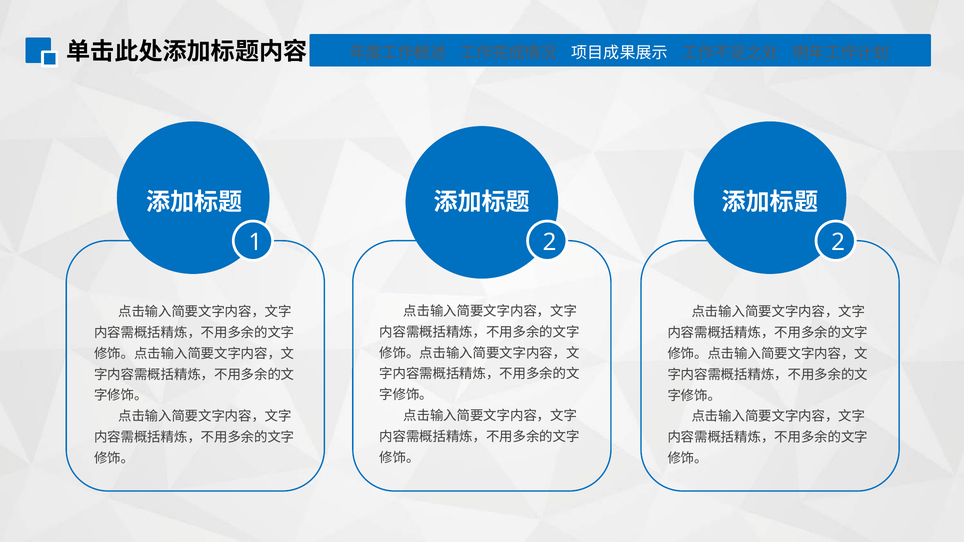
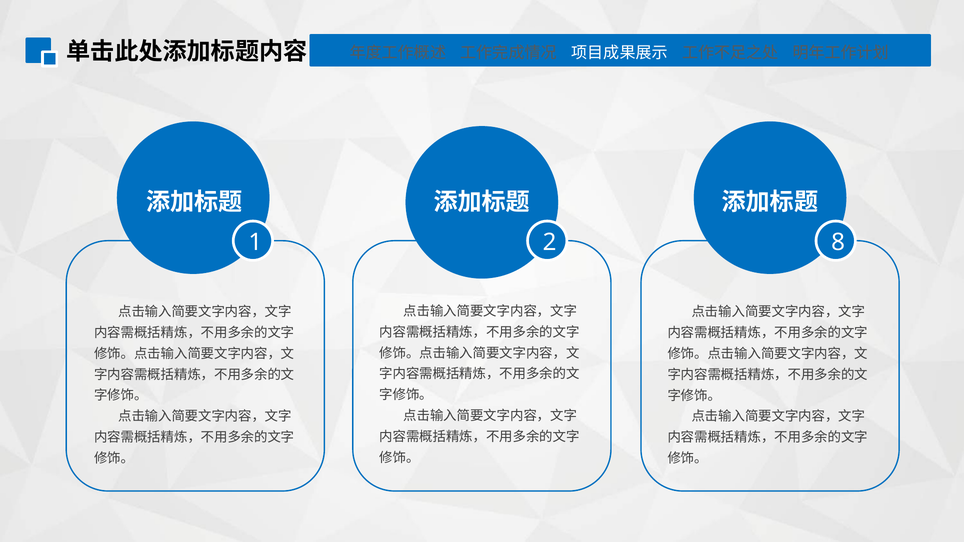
2 2: 2 -> 8
